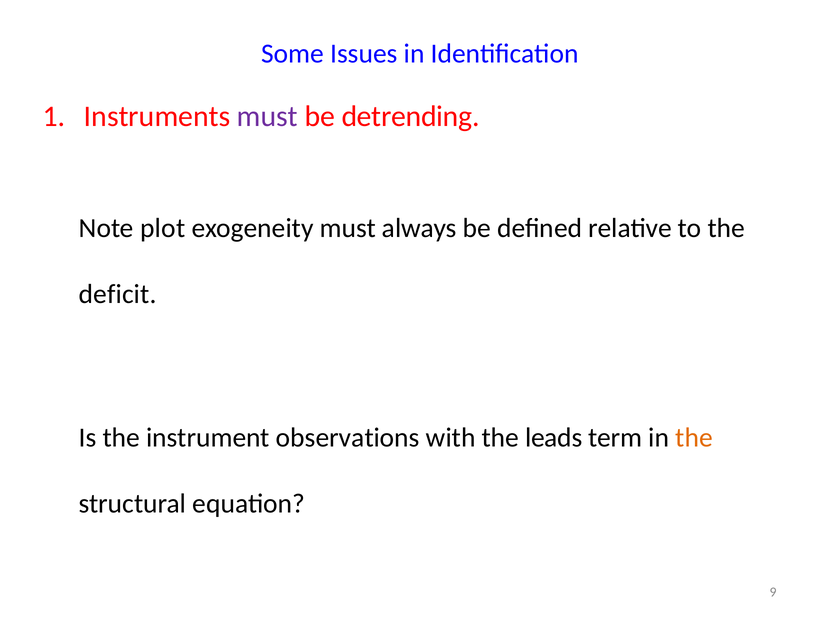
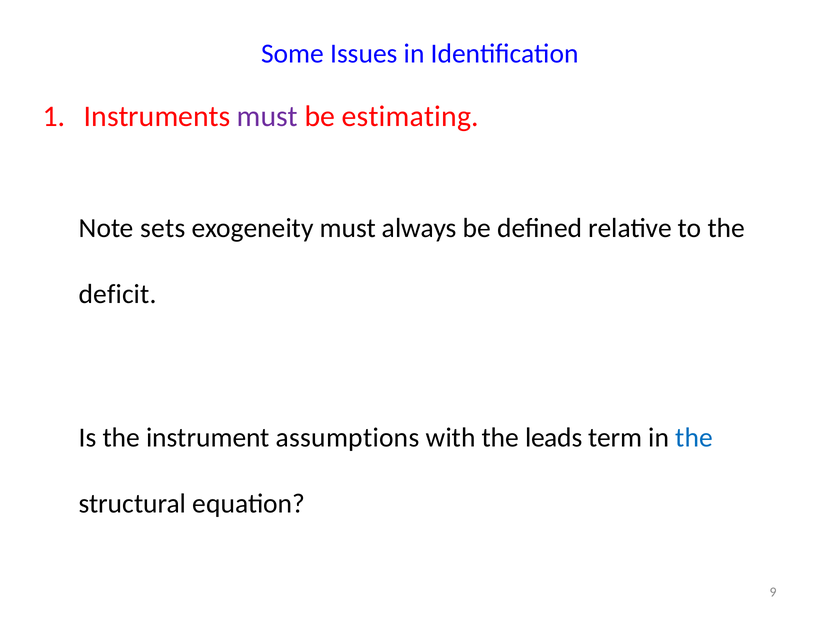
detrending: detrending -> estimating
plot: plot -> sets
observations: observations -> assumptions
the at (694, 437) colour: orange -> blue
